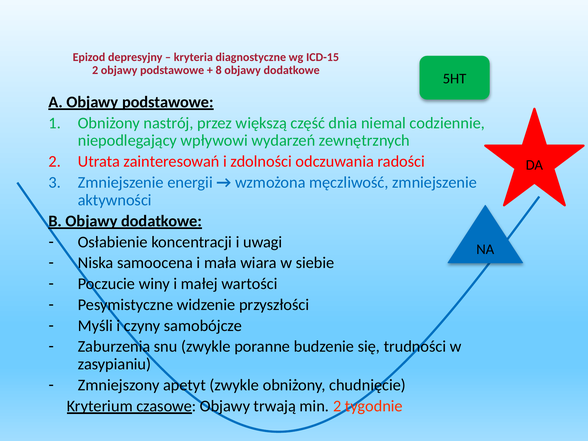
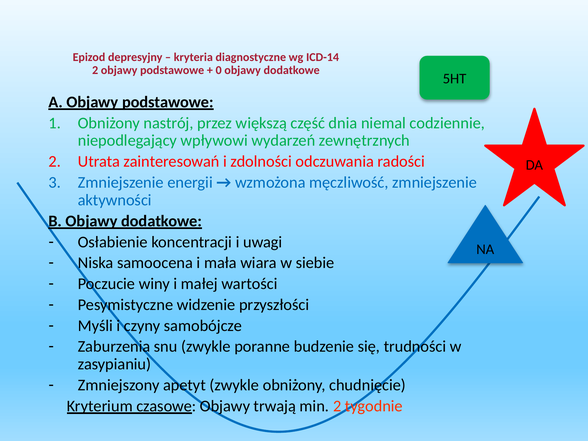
ICD-15: ICD-15 -> ICD-14
8: 8 -> 0
